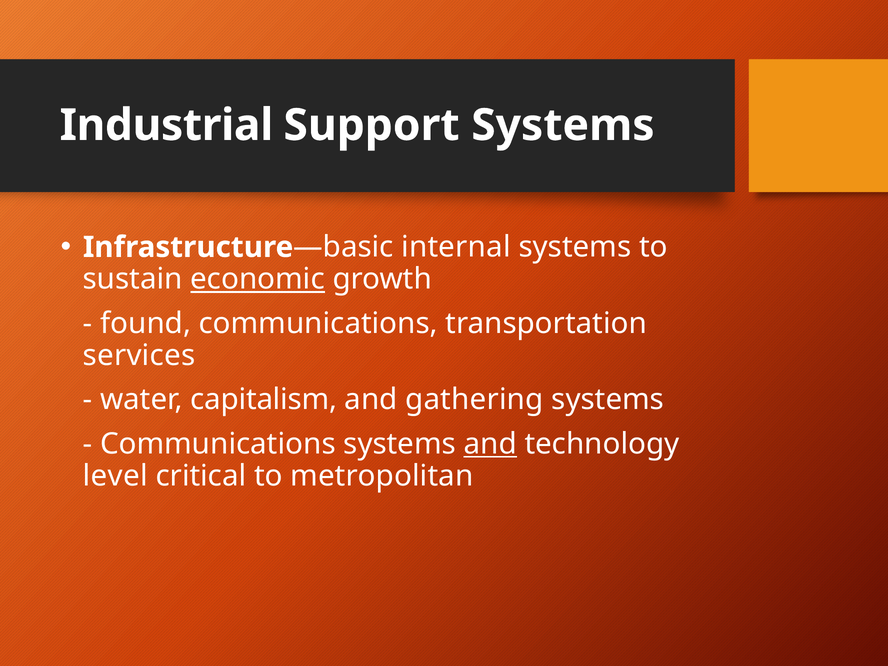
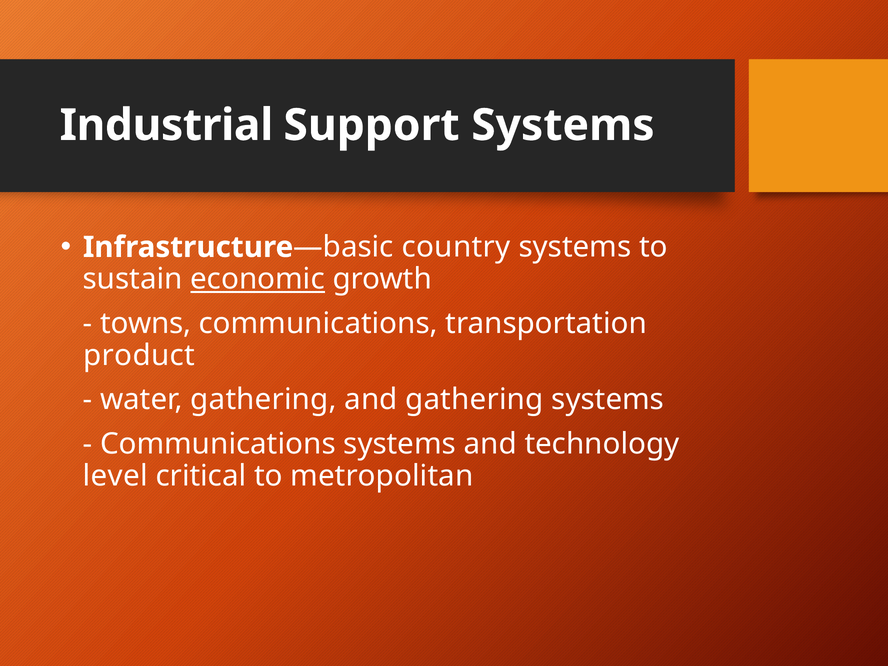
internal: internal -> country
found: found -> towns
services: services -> product
water capitalism: capitalism -> gathering
and at (490, 444) underline: present -> none
